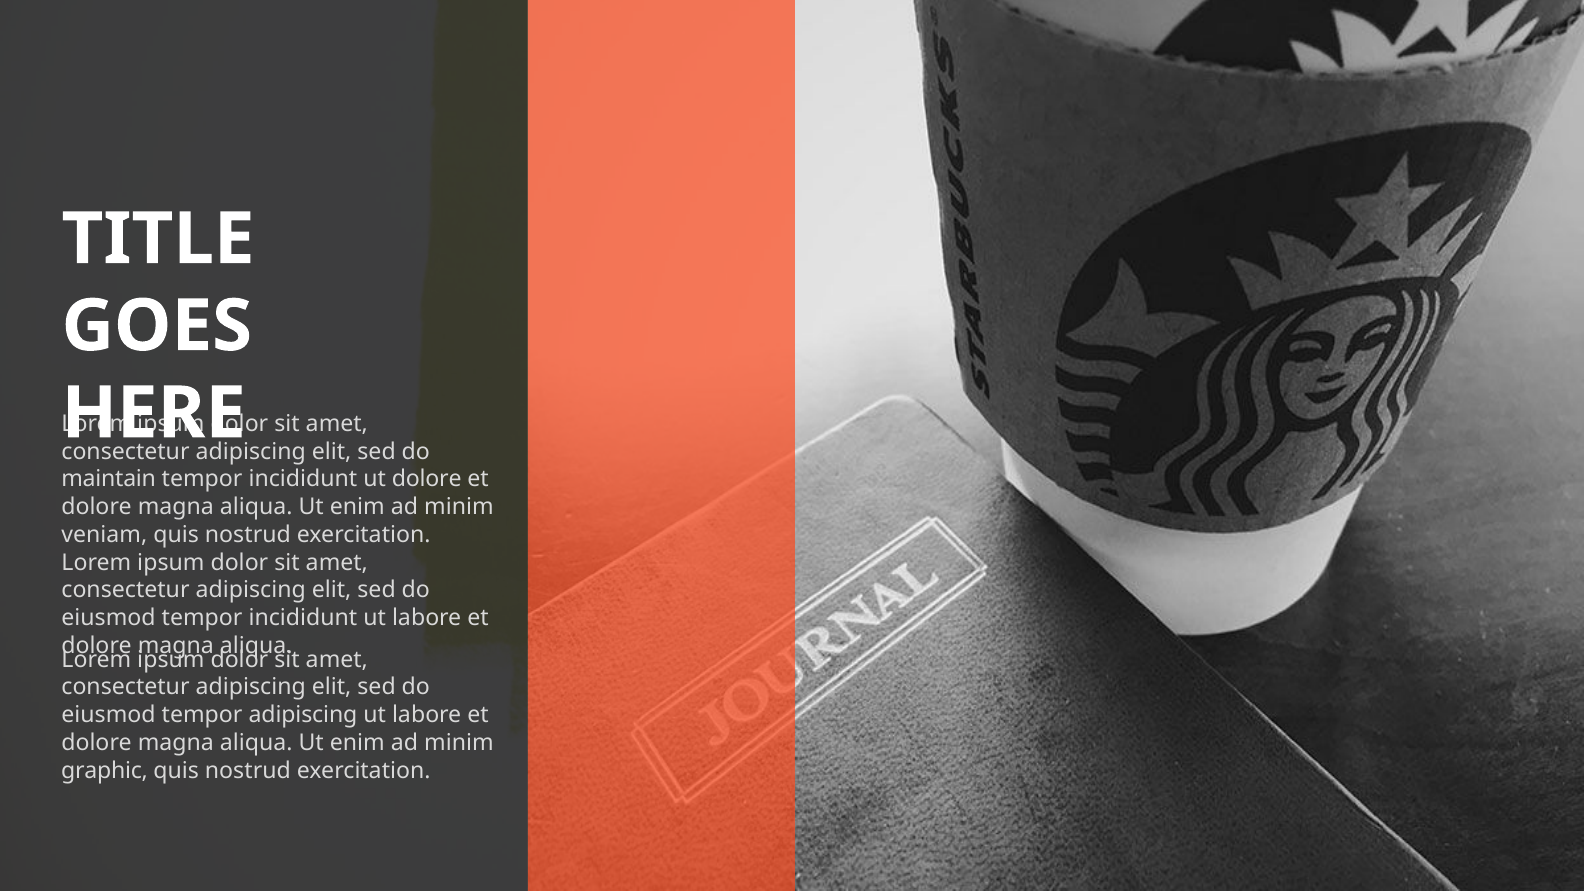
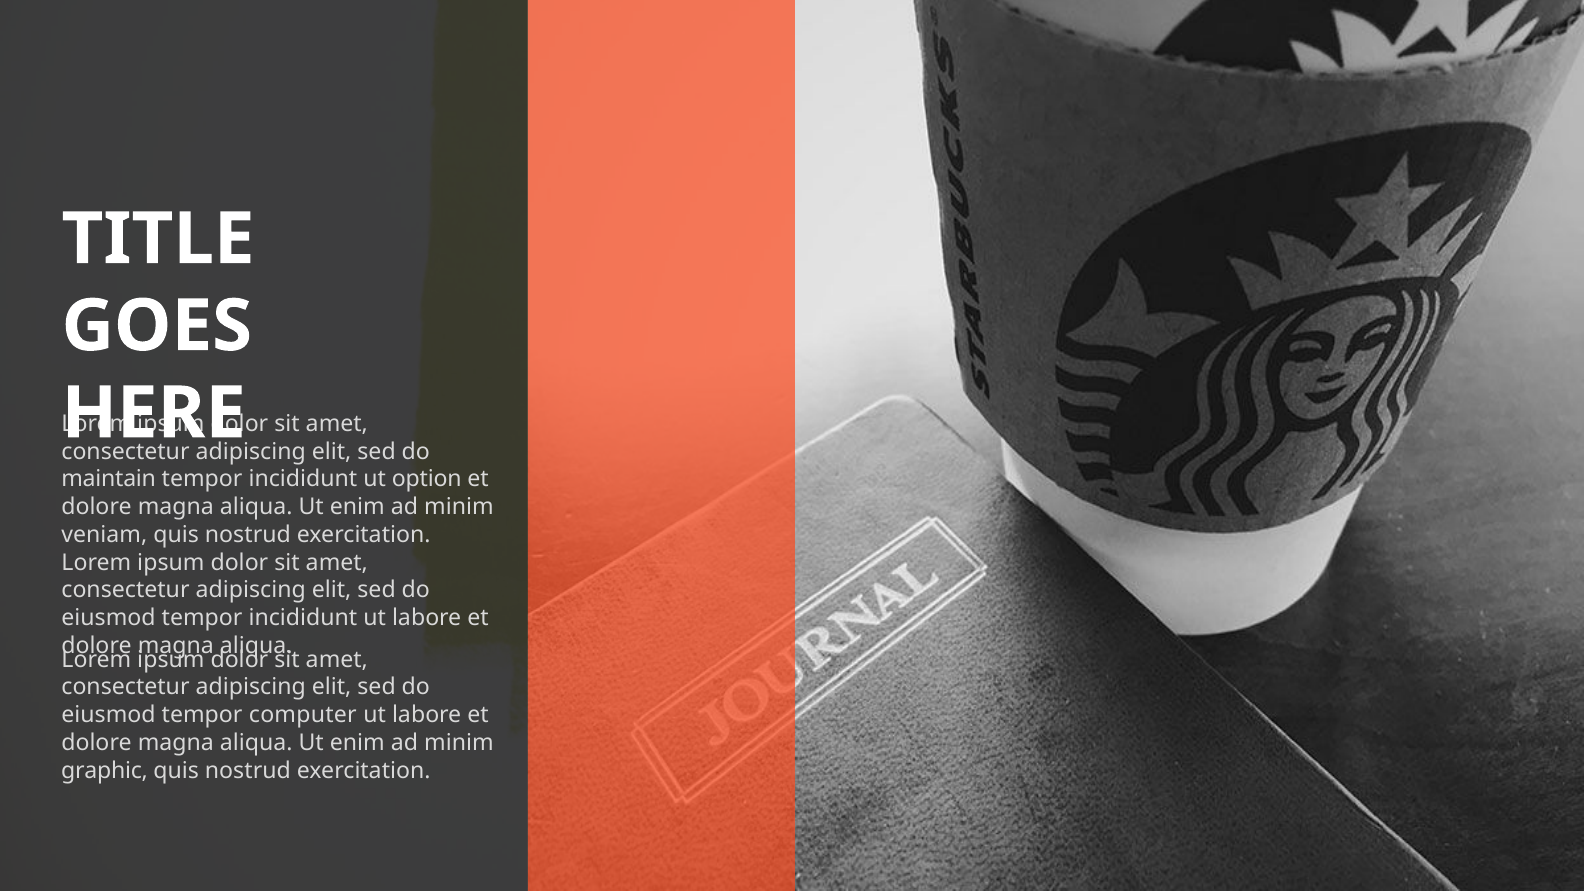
ut dolore: dolore -> option
tempor adipiscing: adipiscing -> computer
